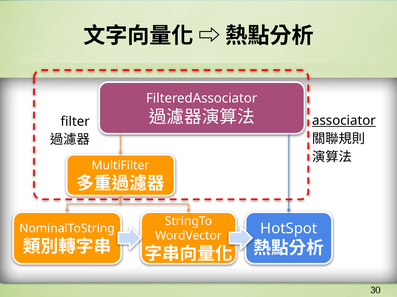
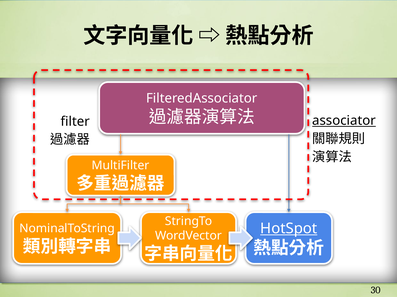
HotSpot underline: none -> present
